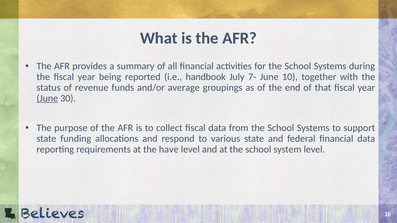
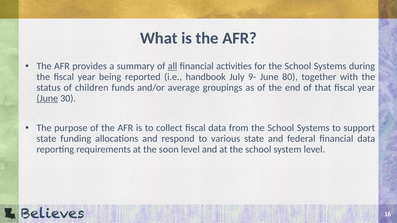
all underline: none -> present
7-: 7- -> 9-
10: 10 -> 80
revenue: revenue -> children
have: have -> soon
